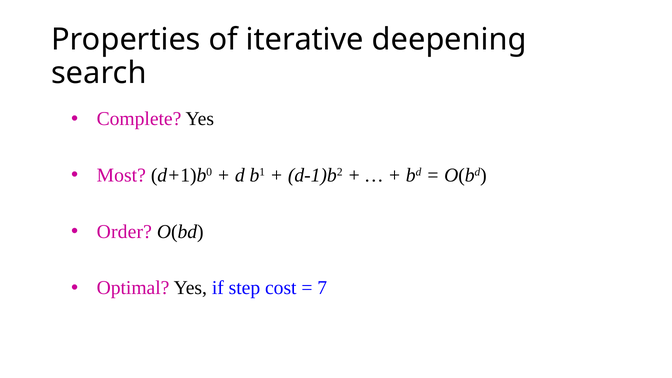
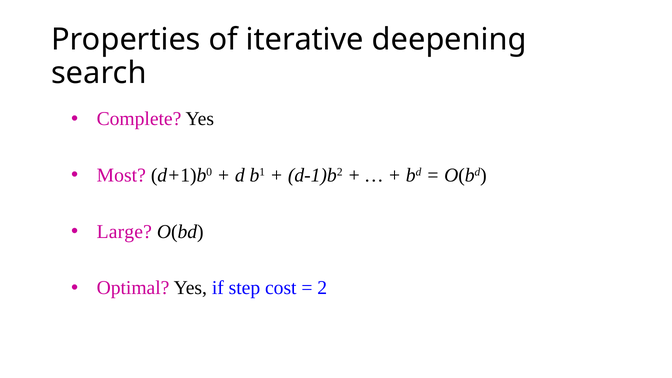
Order: Order -> Large
7: 7 -> 2
